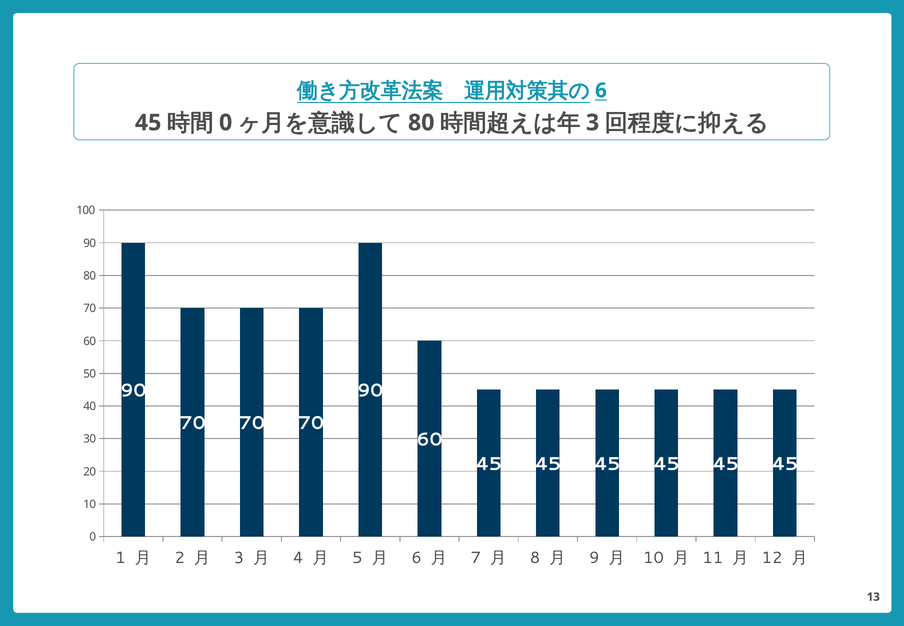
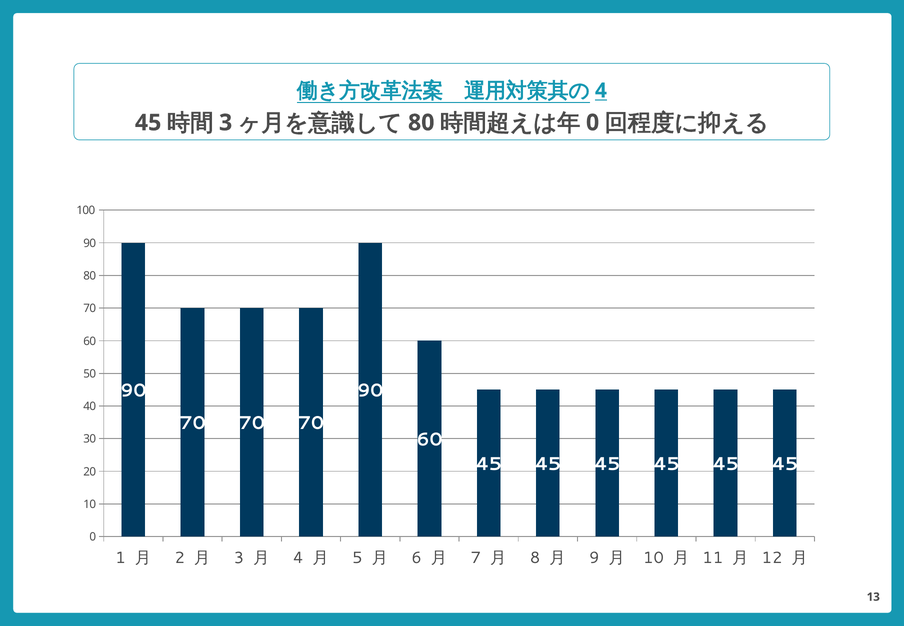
6 at (601, 90): 6 -> 4
0 at (226, 123): 0 -> 3
3 at (593, 123): 3 -> 0
